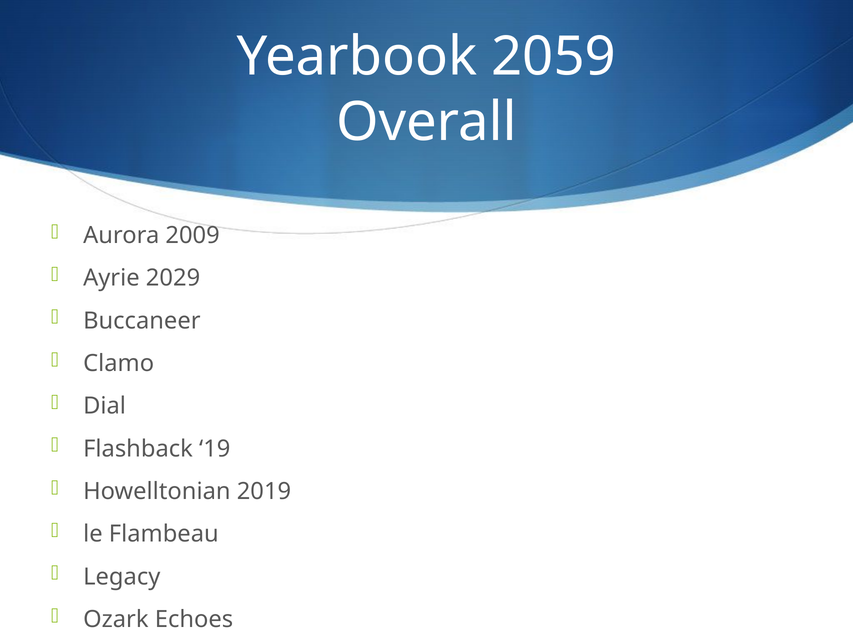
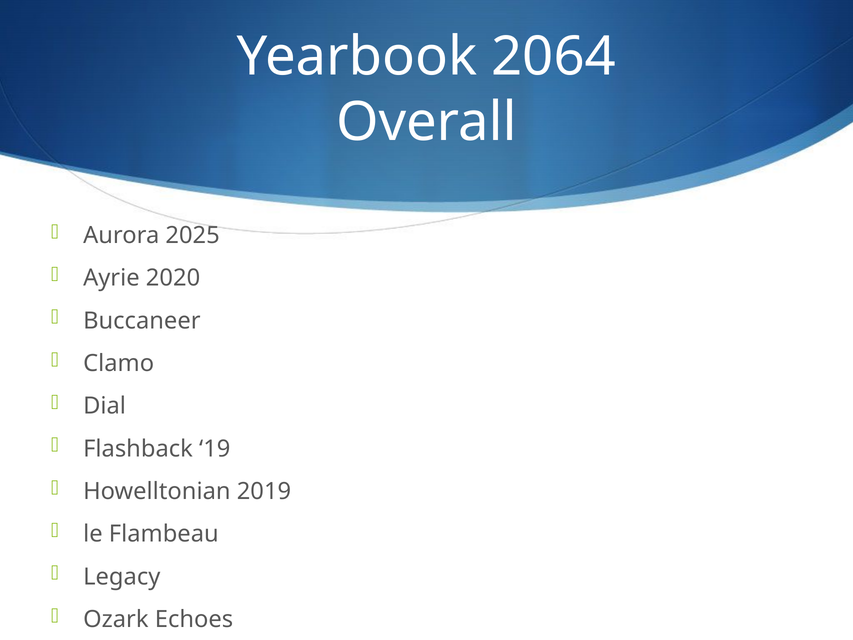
2059: 2059 -> 2064
2009: 2009 -> 2025
2029: 2029 -> 2020
